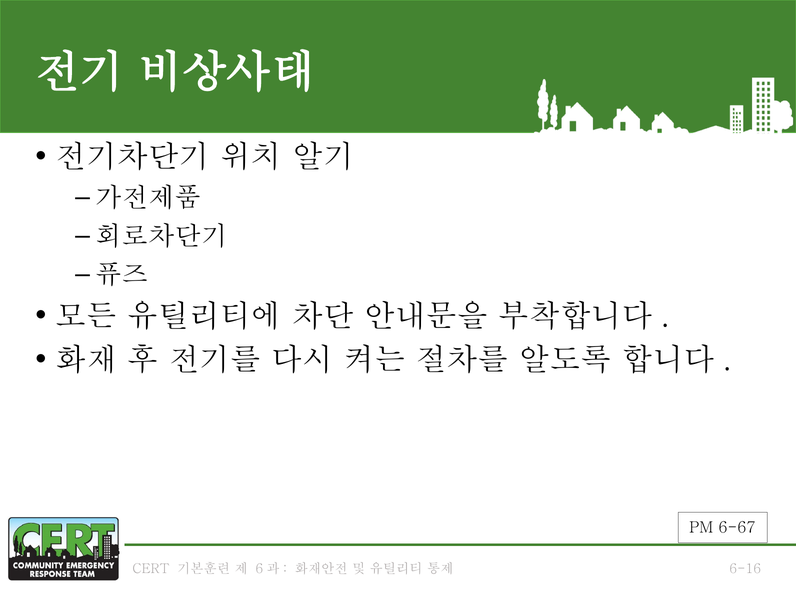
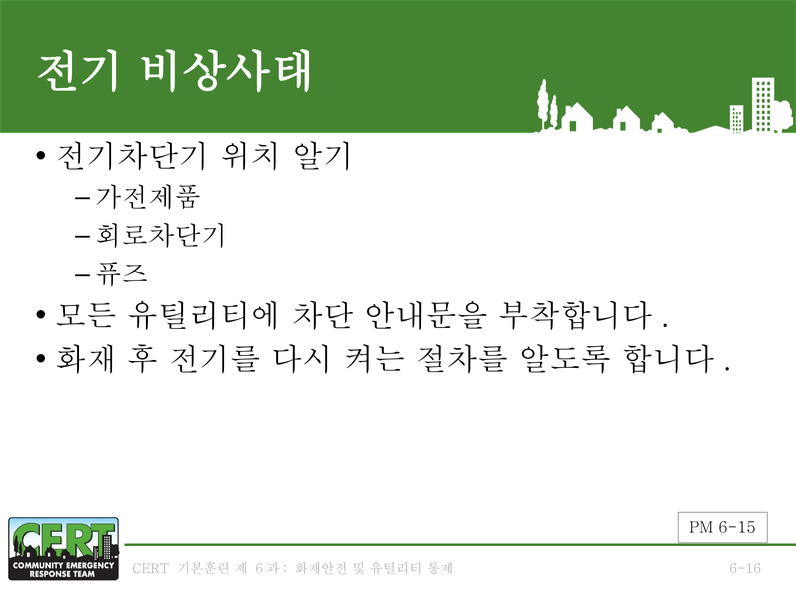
6-67: 6-67 -> 6-15
